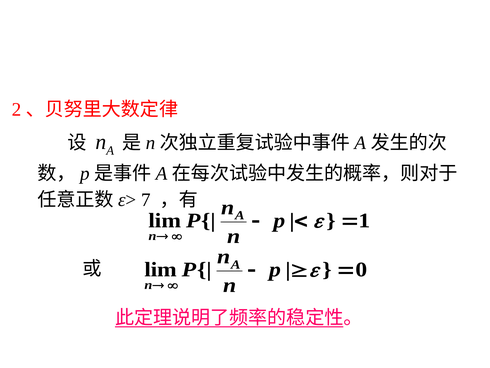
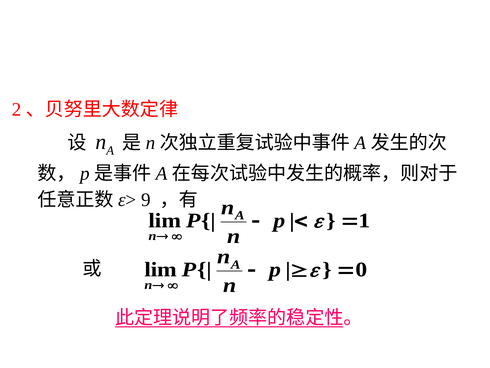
7: 7 -> 9
